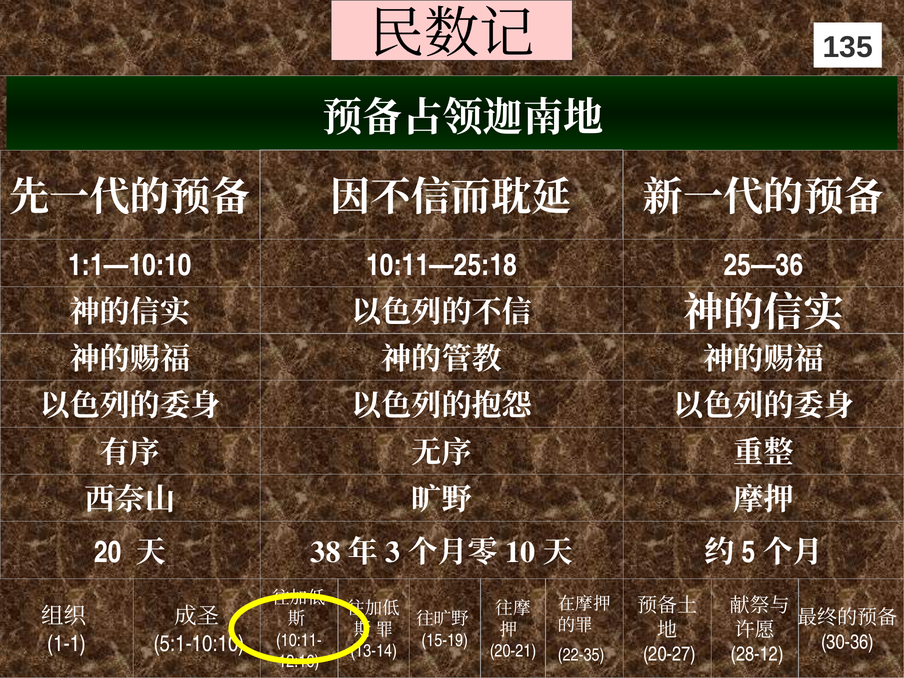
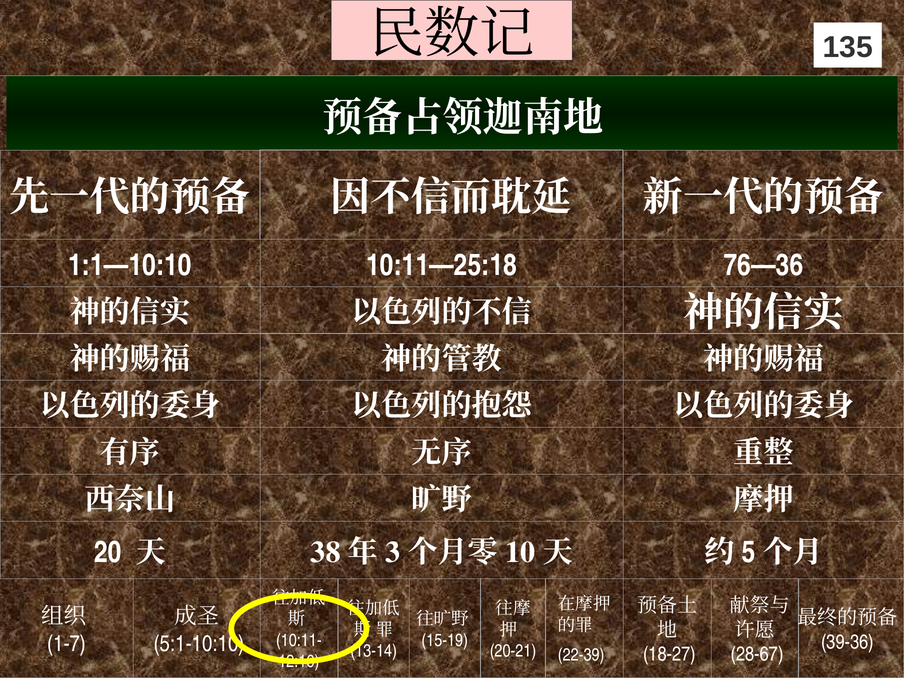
25—36: 25—36 -> 76—36
30-36: 30-36 -> 39-36
1-1: 1-1 -> 1-7
20-27: 20-27 -> 18-27
28-12: 28-12 -> 28-67
22-35: 22-35 -> 22-39
